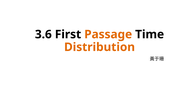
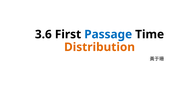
Passage colour: orange -> blue
